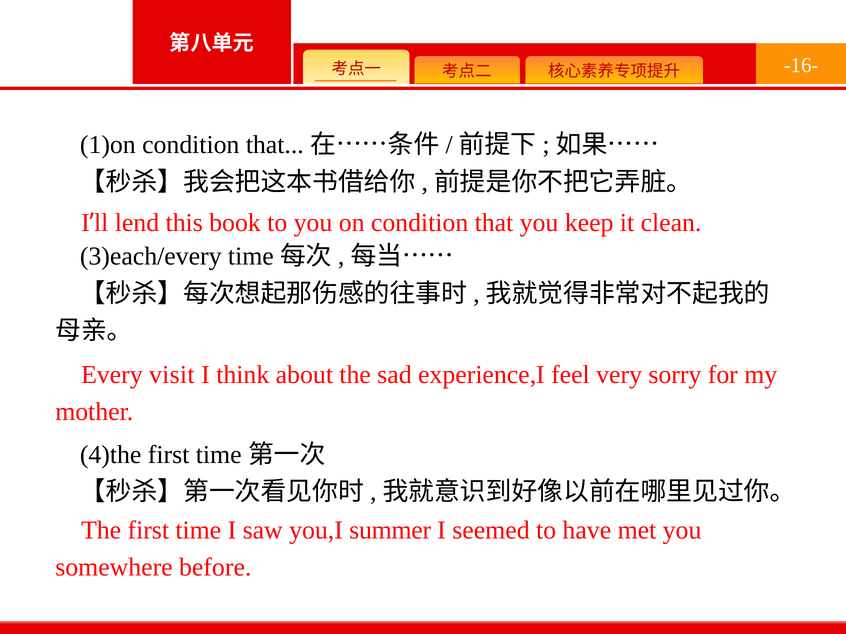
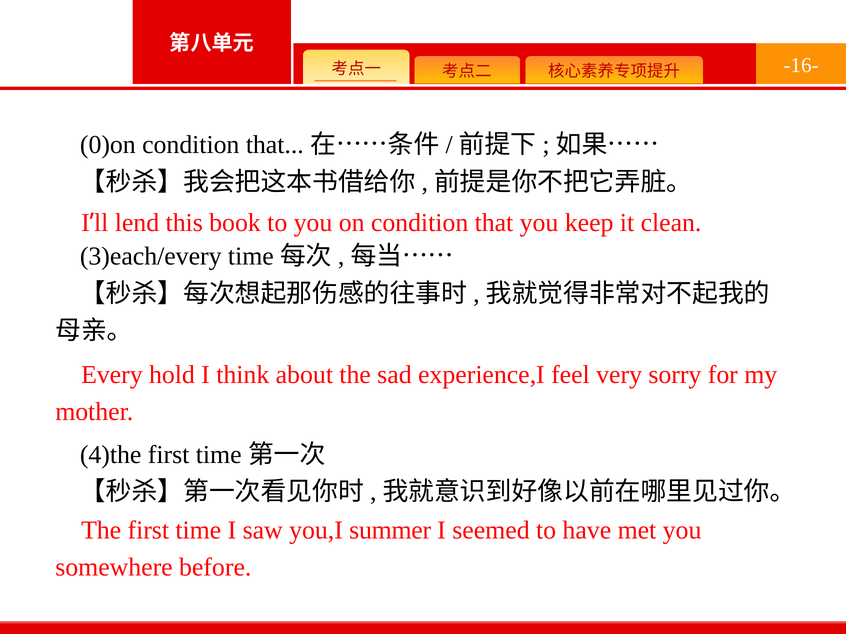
1)on: 1)on -> 0)on
visit: visit -> hold
